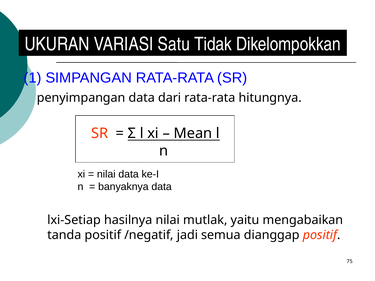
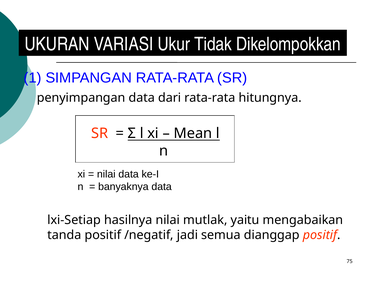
Satu: Satu -> Ukur
